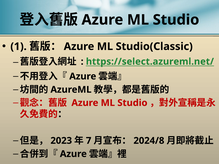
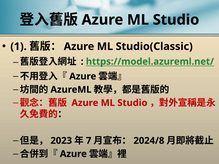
https://select.azureml.net/: https://select.azureml.net/ -> https://model.azureml.net/
